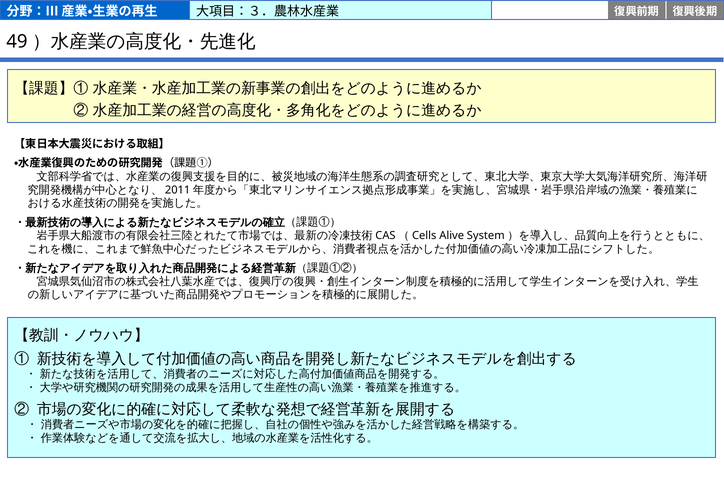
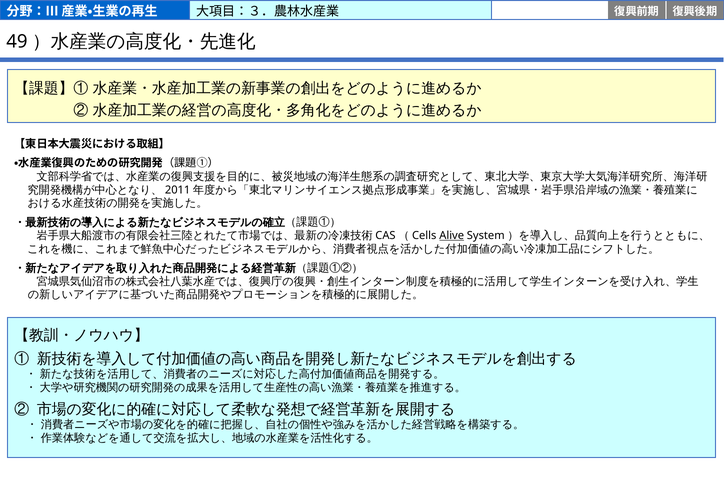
Alive underline: none -> present
